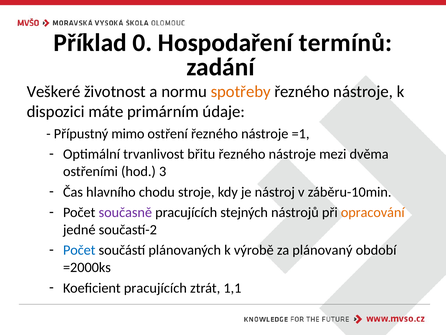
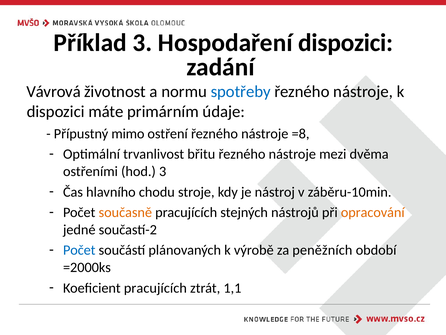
Příklad 0: 0 -> 3
Hospodaření termínů: termínů -> dispozici
Veškeré: Veškeré -> Vávrová
spotřeby colour: orange -> blue
=1: =1 -> =8
současně colour: purple -> orange
plánovaný: plánovaný -> peněžních
